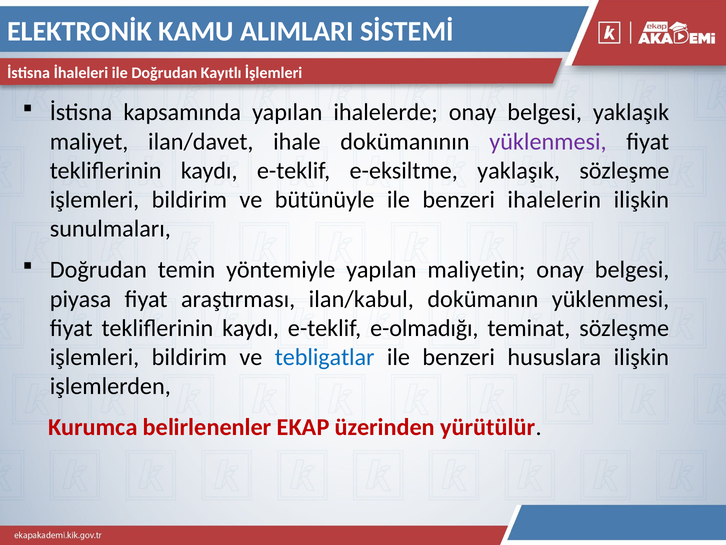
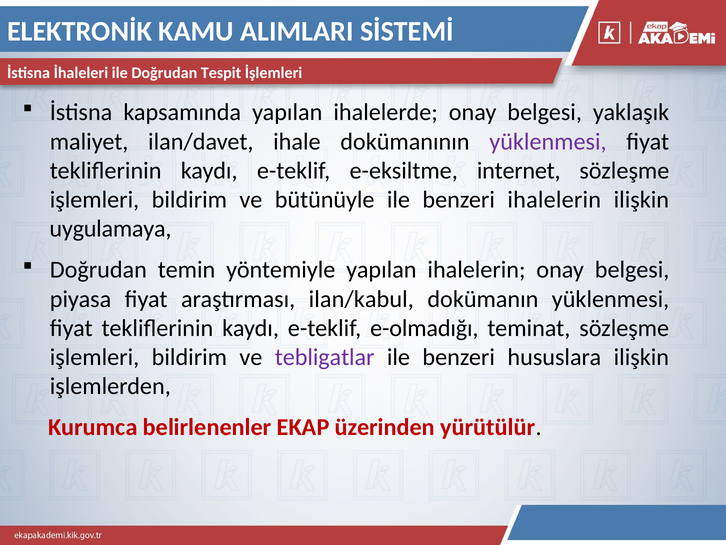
Kayıtlı: Kayıtlı -> Tespit
e-eksiltme yaklaşık: yaklaşık -> internet
sunulmaları: sunulmaları -> uygulamaya
yapılan maliyetin: maliyetin -> ihalelerin
tebligatlar colour: blue -> purple
